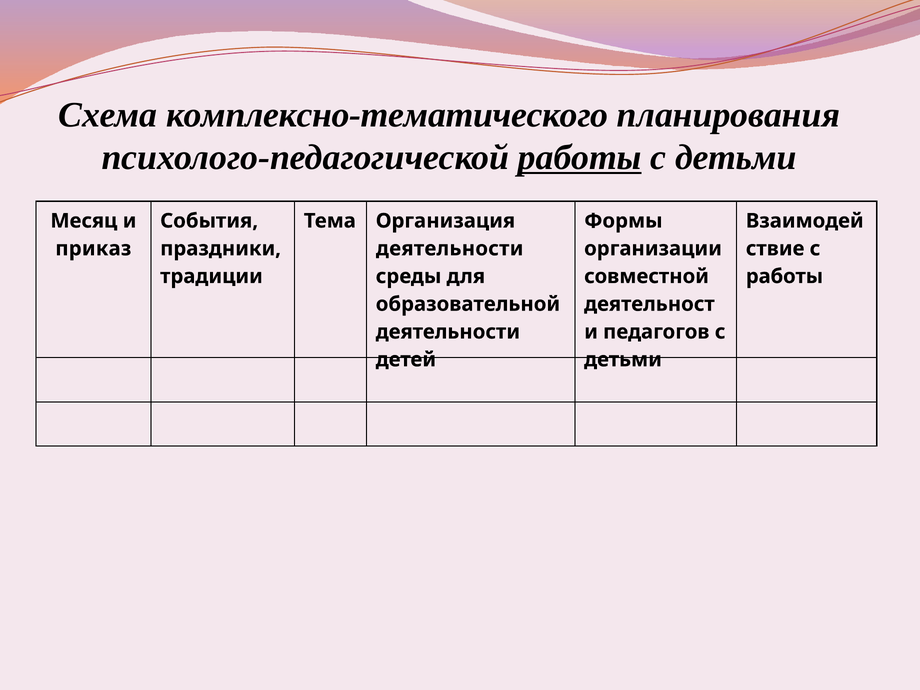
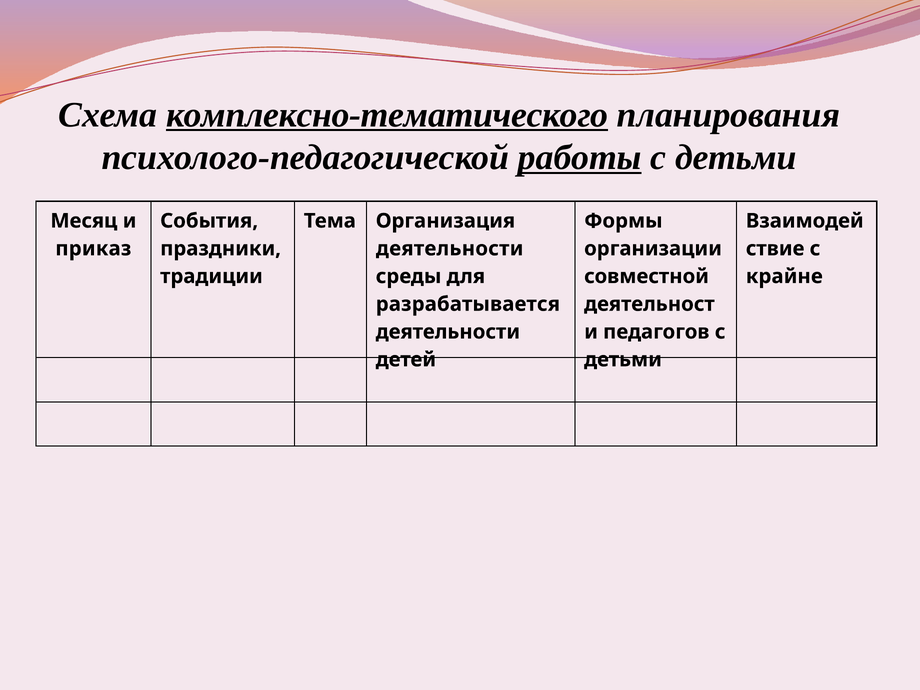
комплексно-тематического underline: none -> present
работы at (784, 276): работы -> крайне
образовательной: образовательной -> разрабатывается
